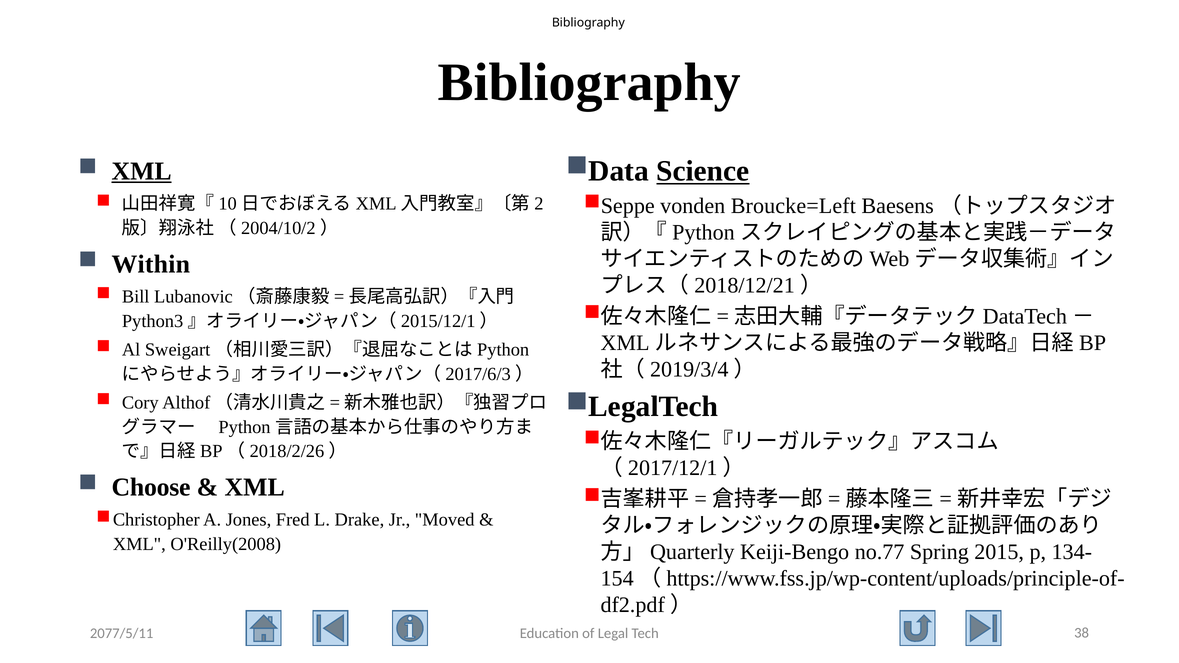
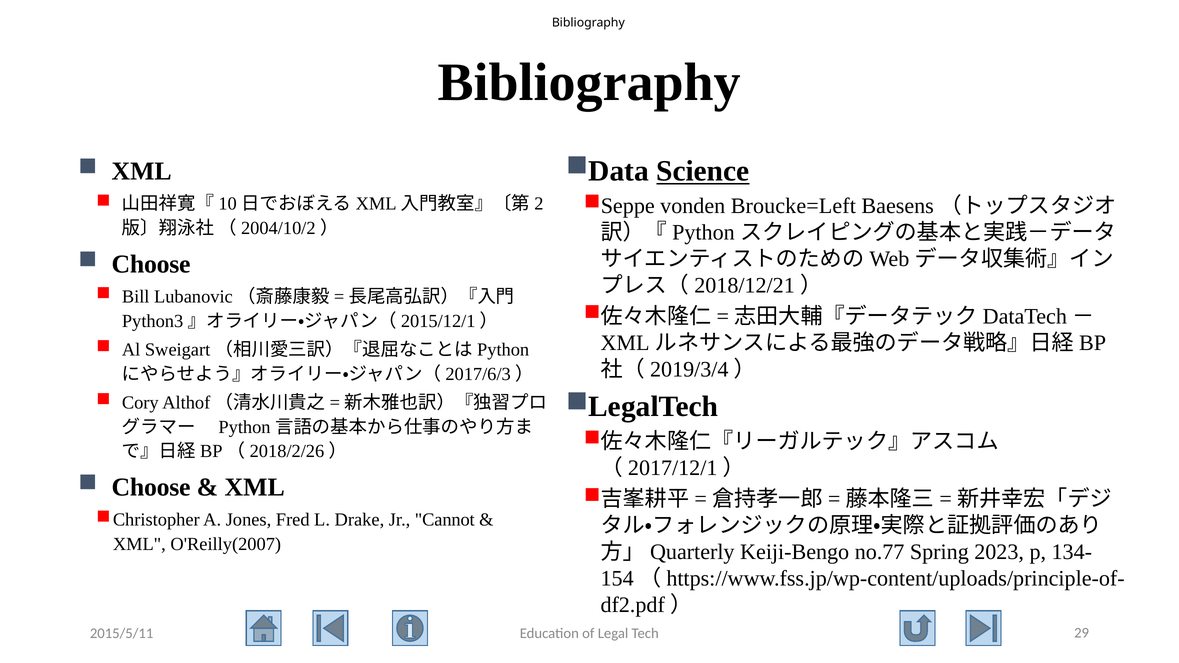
XML at (142, 171) underline: present -> none
Within at (151, 264): Within -> Choose
Moved: Moved -> Cannot
O'Reilly(2008: O'Reilly(2008 -> O'Reilly(2007
2015: 2015 -> 2023
2077/5/11: 2077/5/11 -> 2015/5/11
38: 38 -> 29
